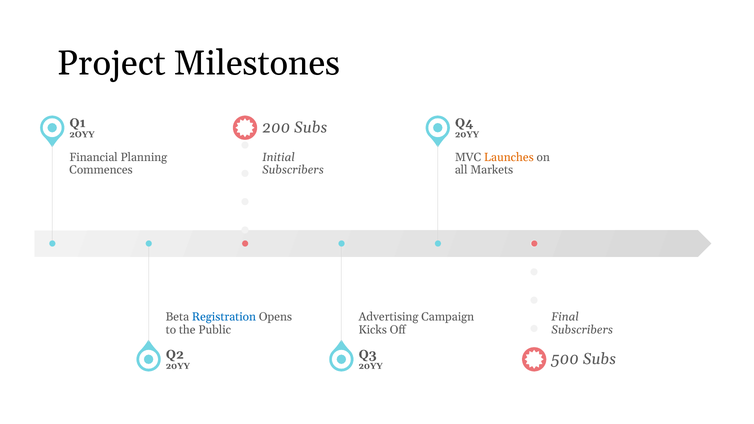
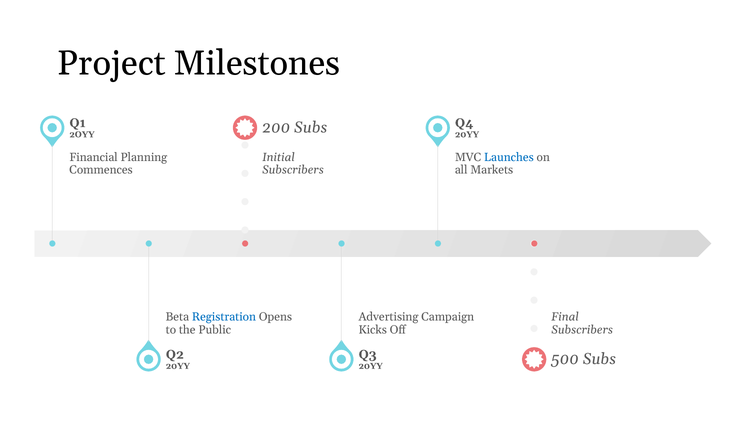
Launches colour: orange -> blue
